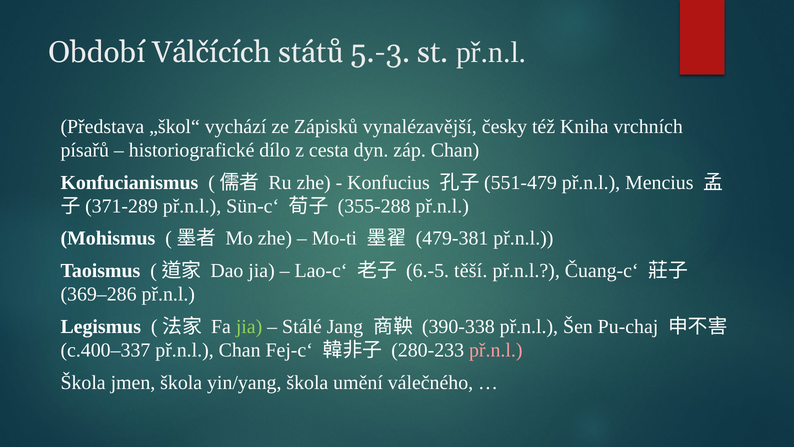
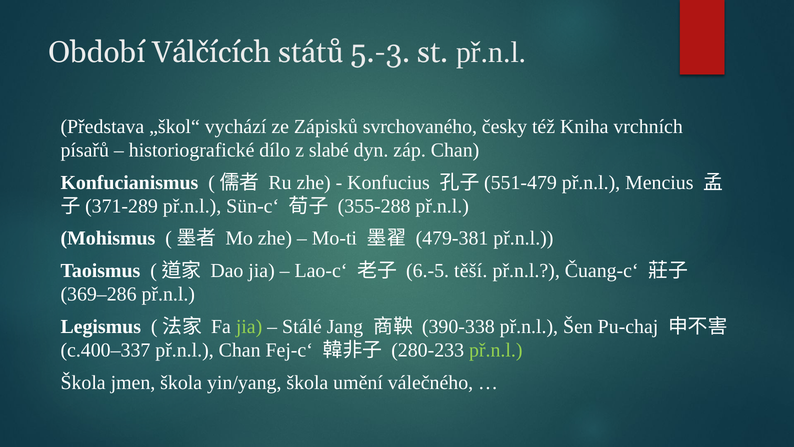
vynalézavější: vynalézavější -> svrchovaného
cesta: cesta -> slabé
př.n.l at (496, 350) colour: pink -> light green
